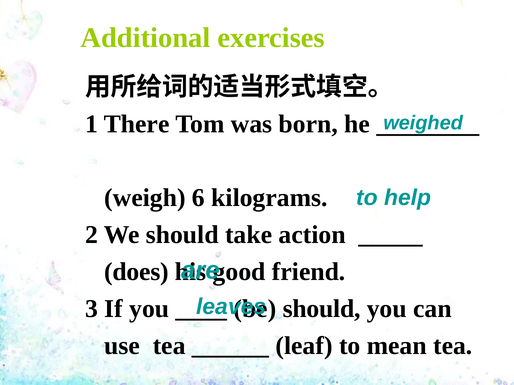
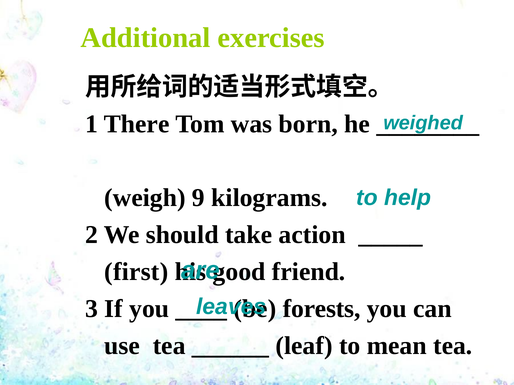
6: 6 -> 9
does: does -> first
should at (322, 309): should -> forests
